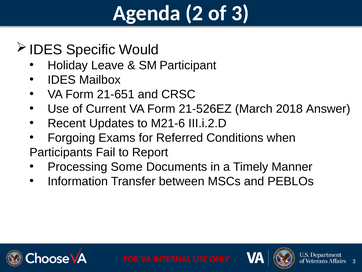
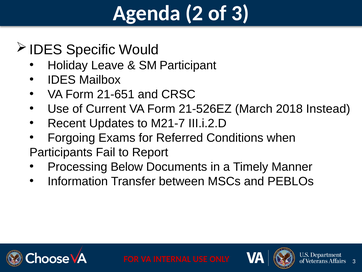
Answer: Answer -> Instead
M21-6: M21-6 -> M21-7
Some: Some -> Below
